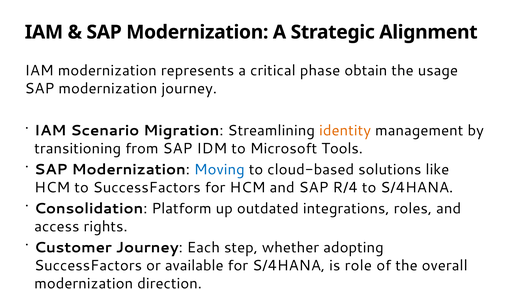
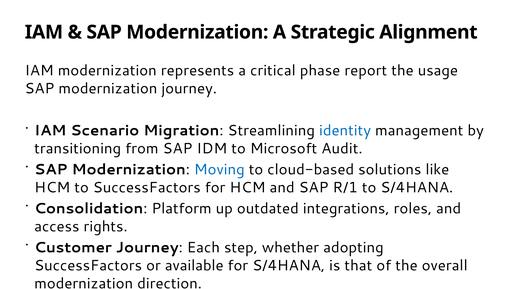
obtain: obtain -> report
identity colour: orange -> blue
Tools: Tools -> Audit
R/4: R/4 -> R/1
role: role -> that
